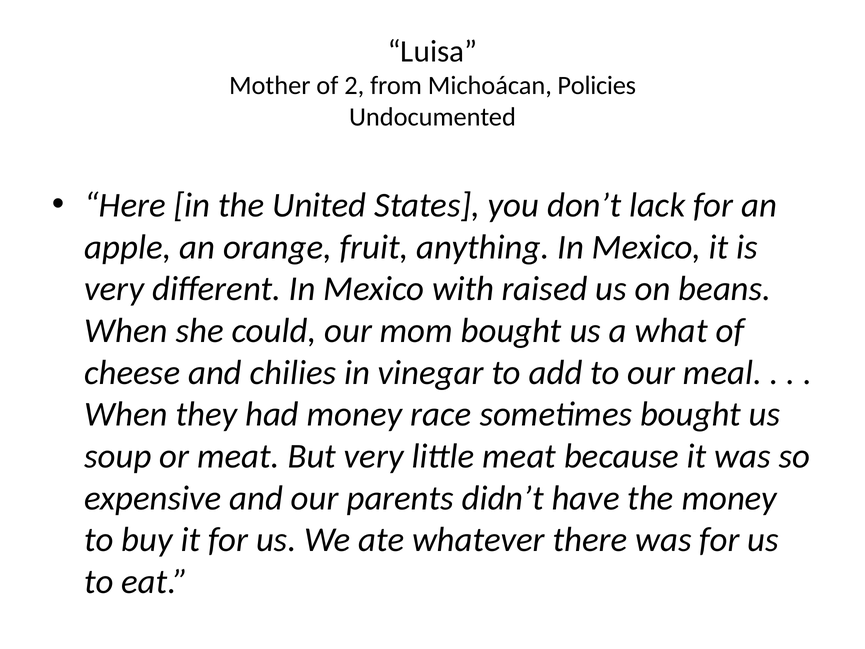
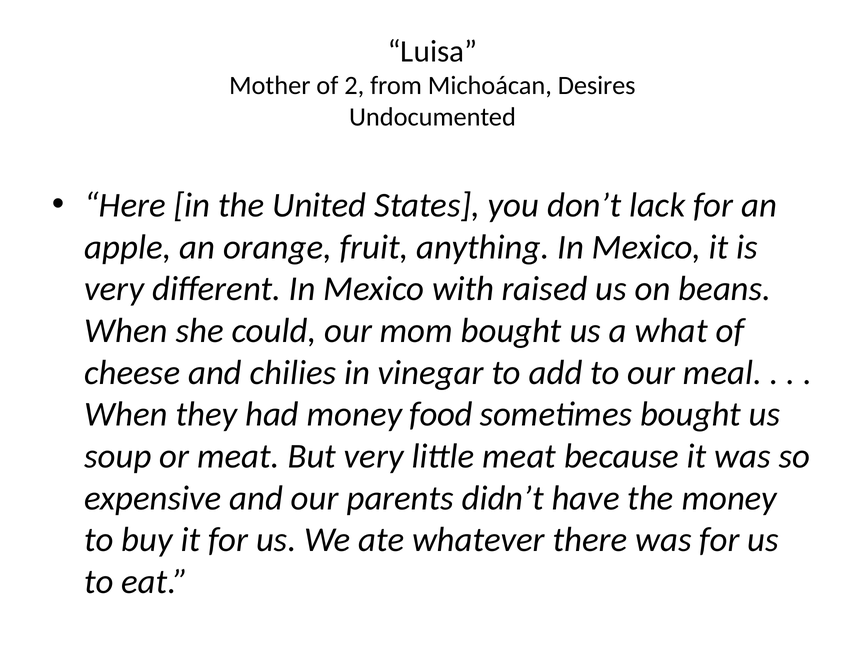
Policies: Policies -> Desires
race: race -> food
